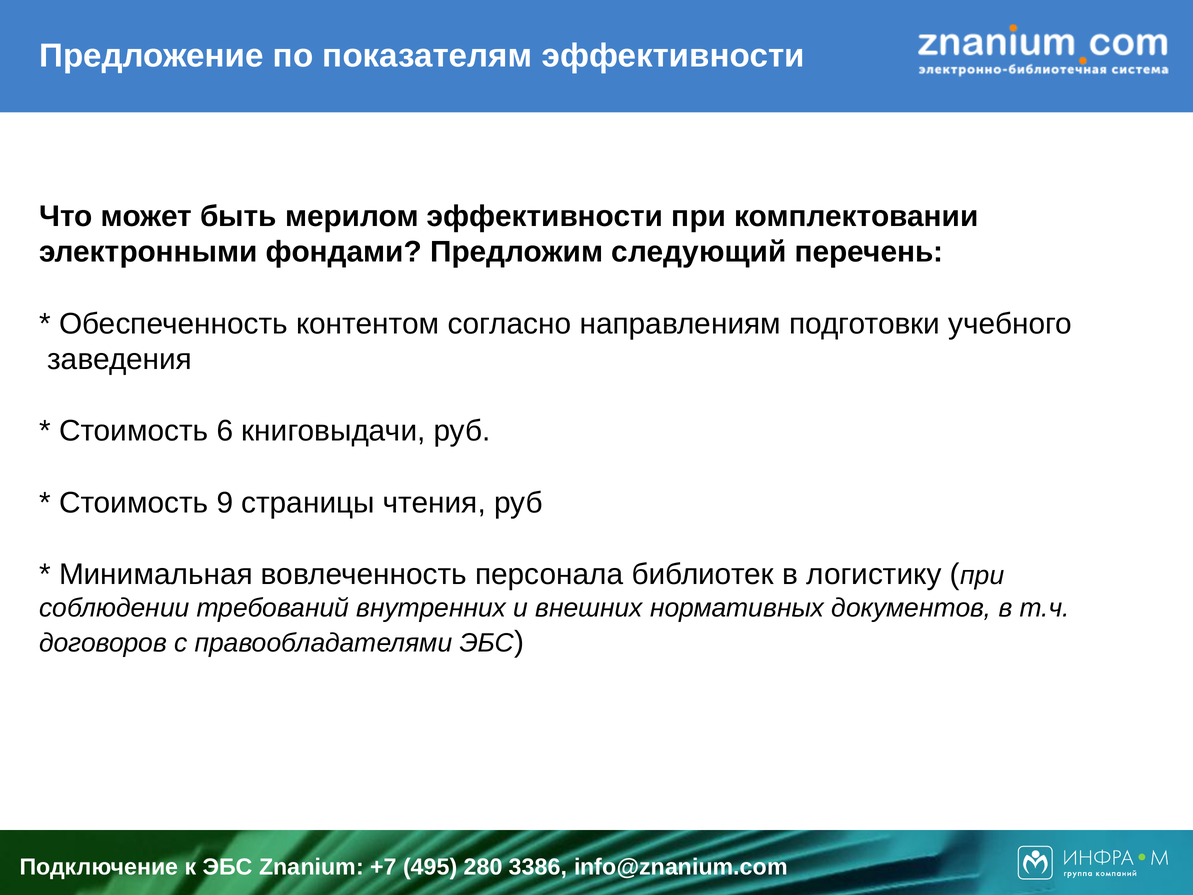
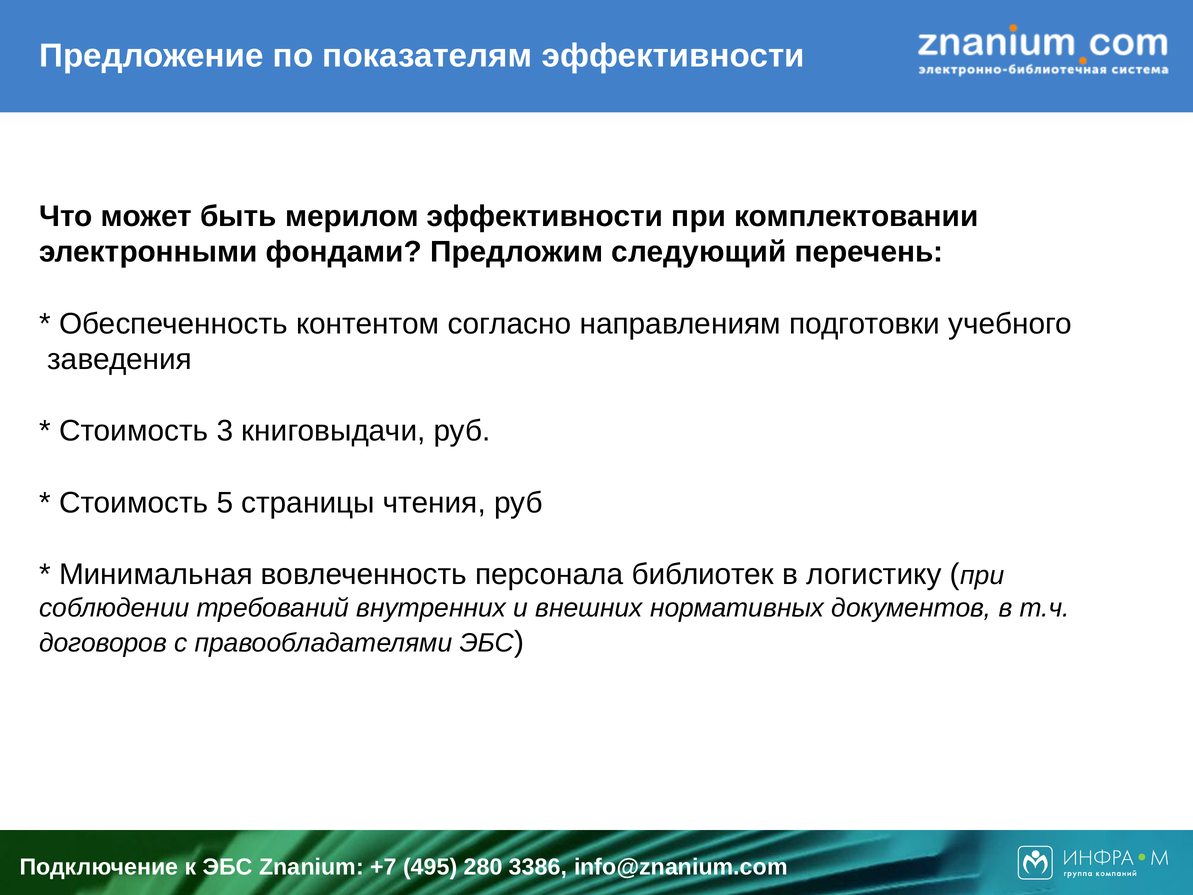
6: 6 -> 3
9: 9 -> 5
